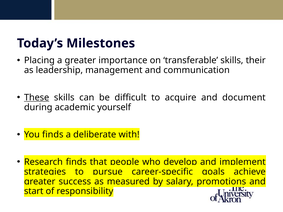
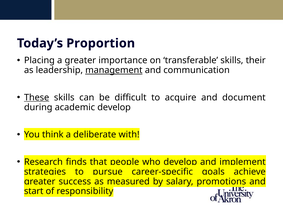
Milestones: Milestones -> Proportion
management underline: none -> present
academic yourself: yourself -> develop
You finds: finds -> think
